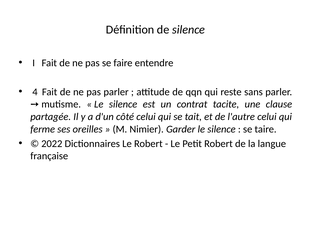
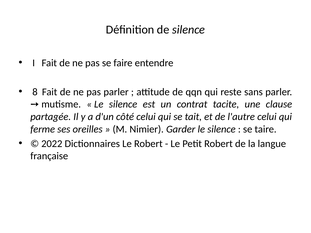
4: 4 -> 8
